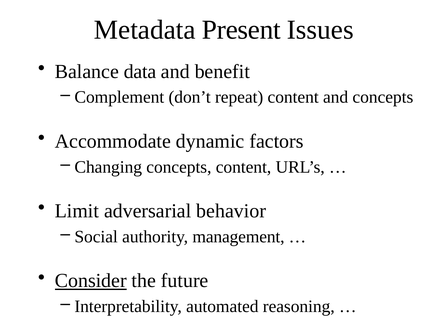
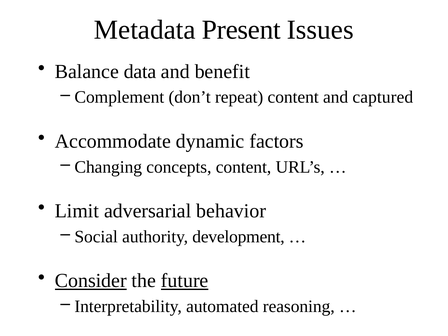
and concepts: concepts -> captured
management: management -> development
future underline: none -> present
